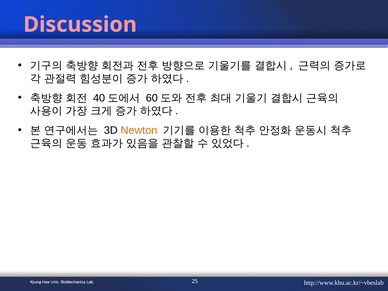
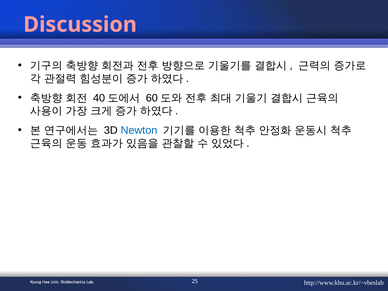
Newton colour: orange -> blue
